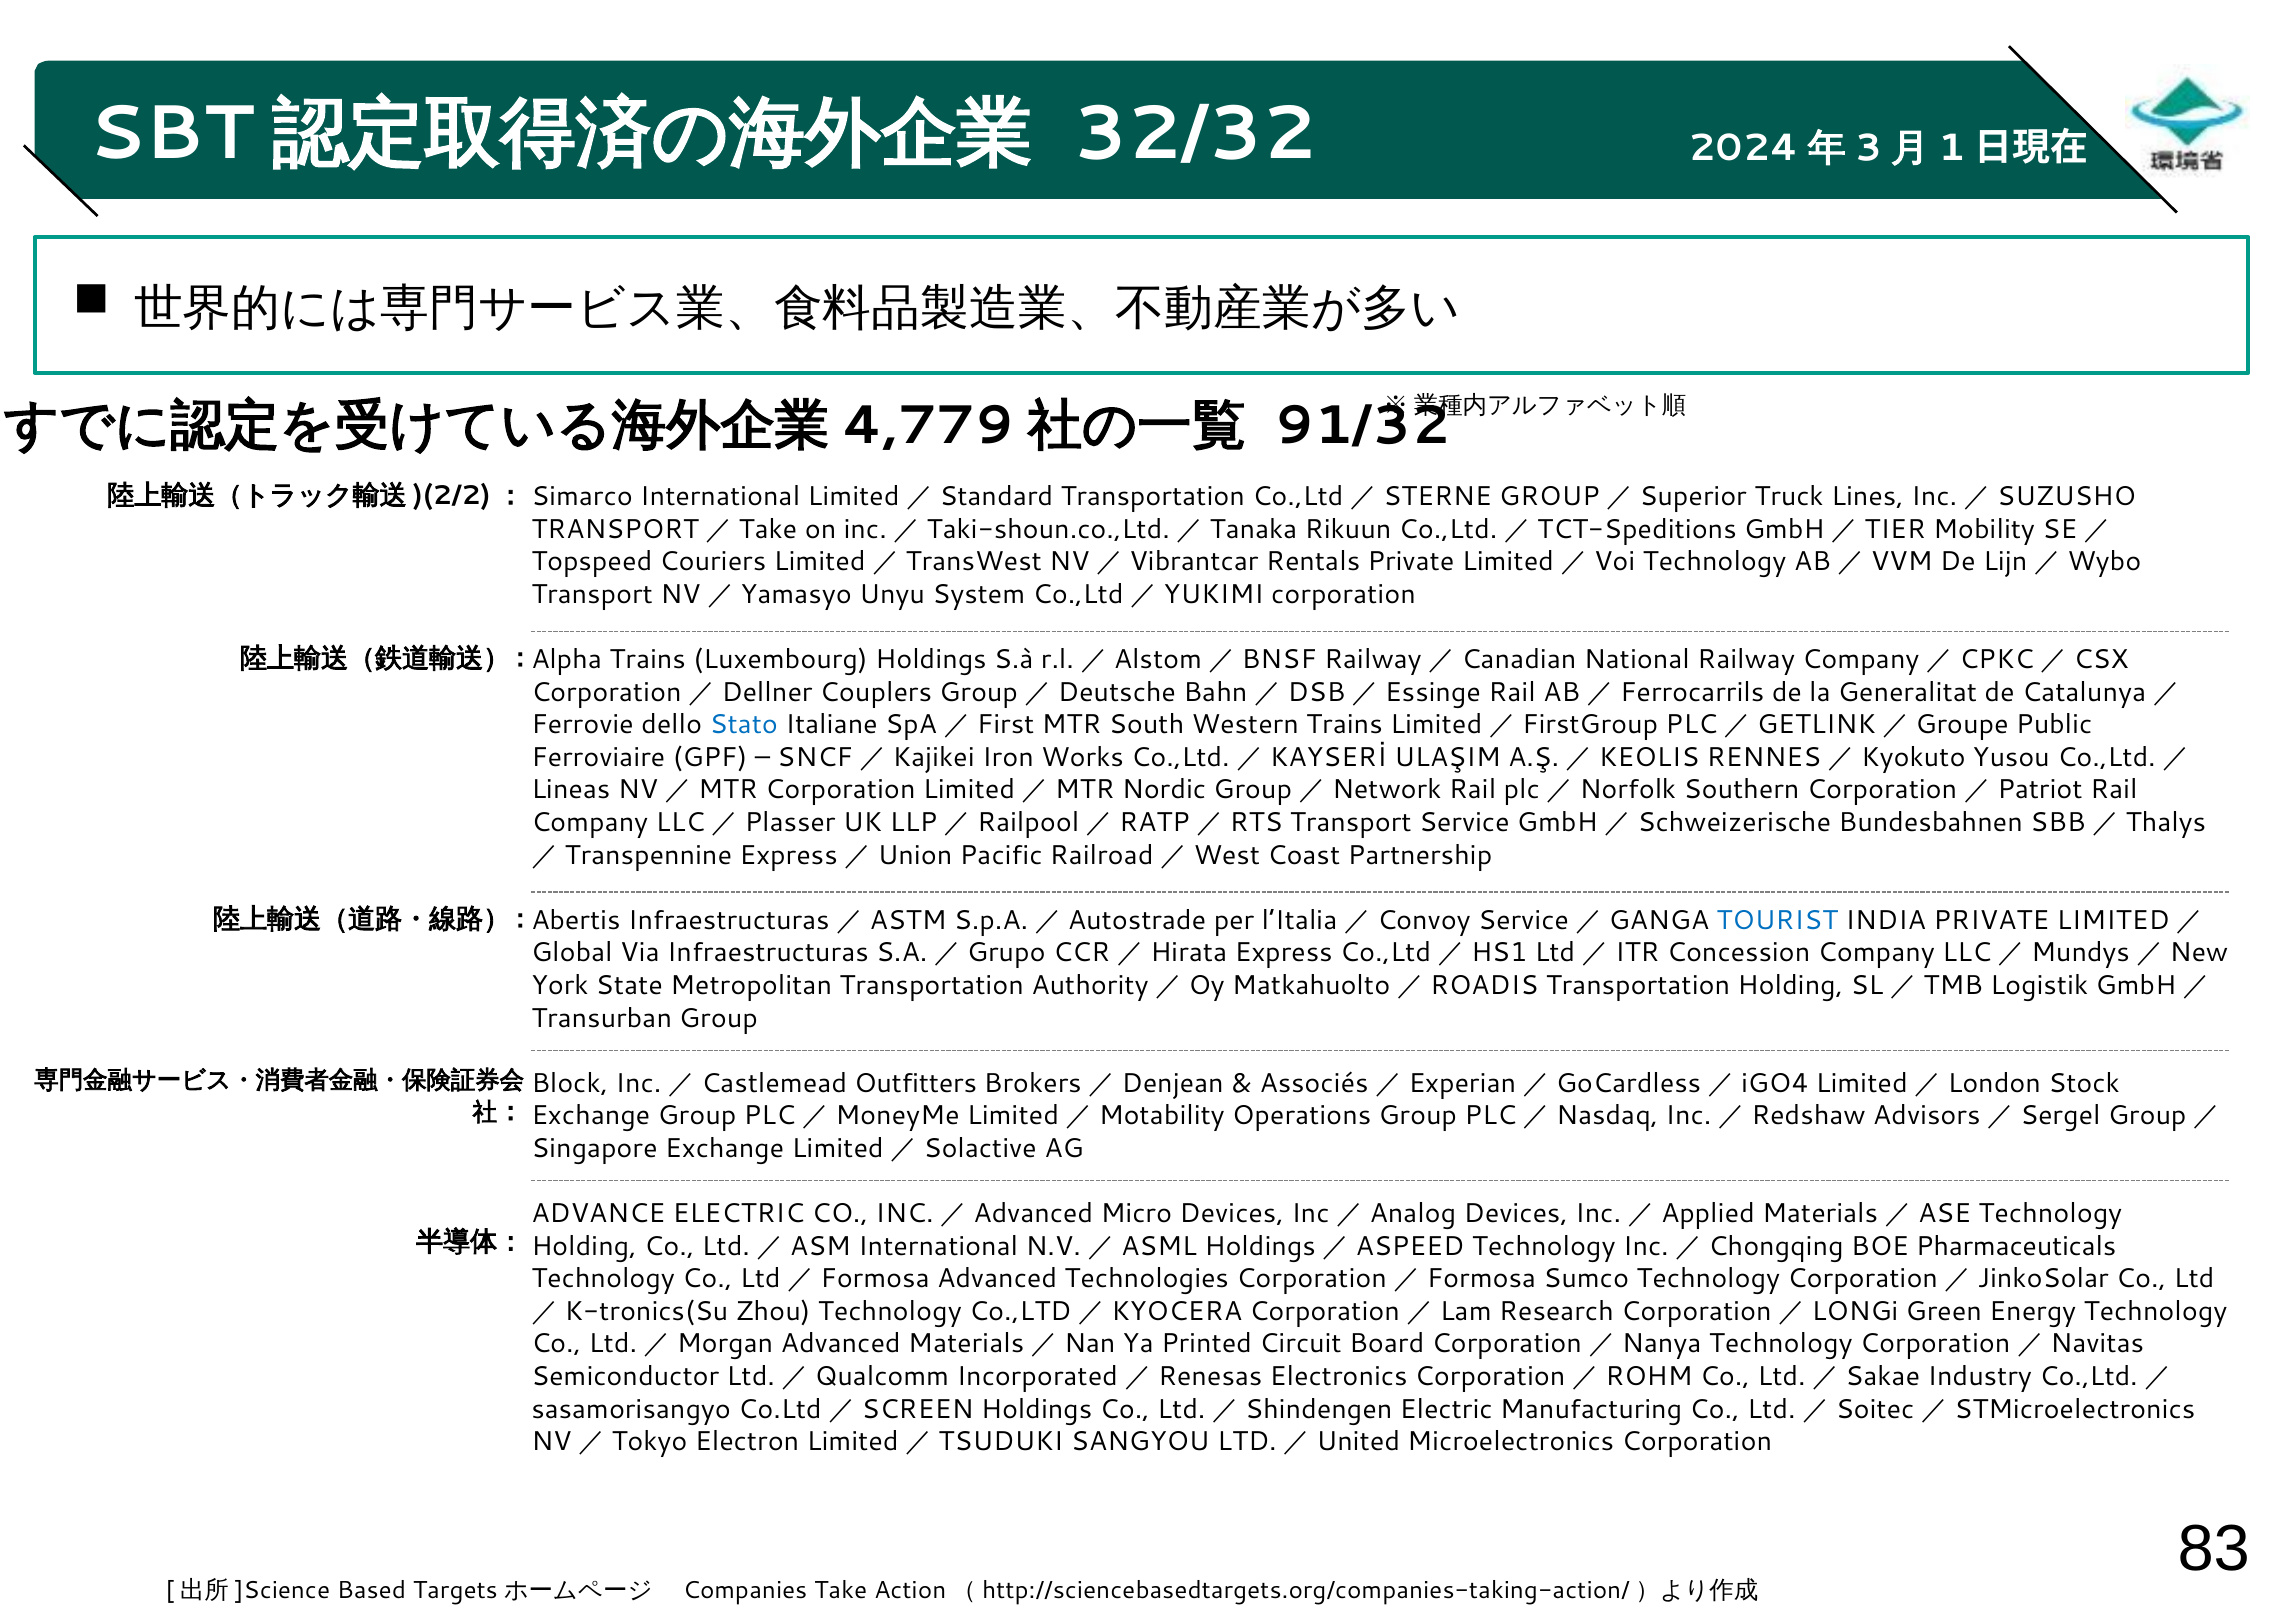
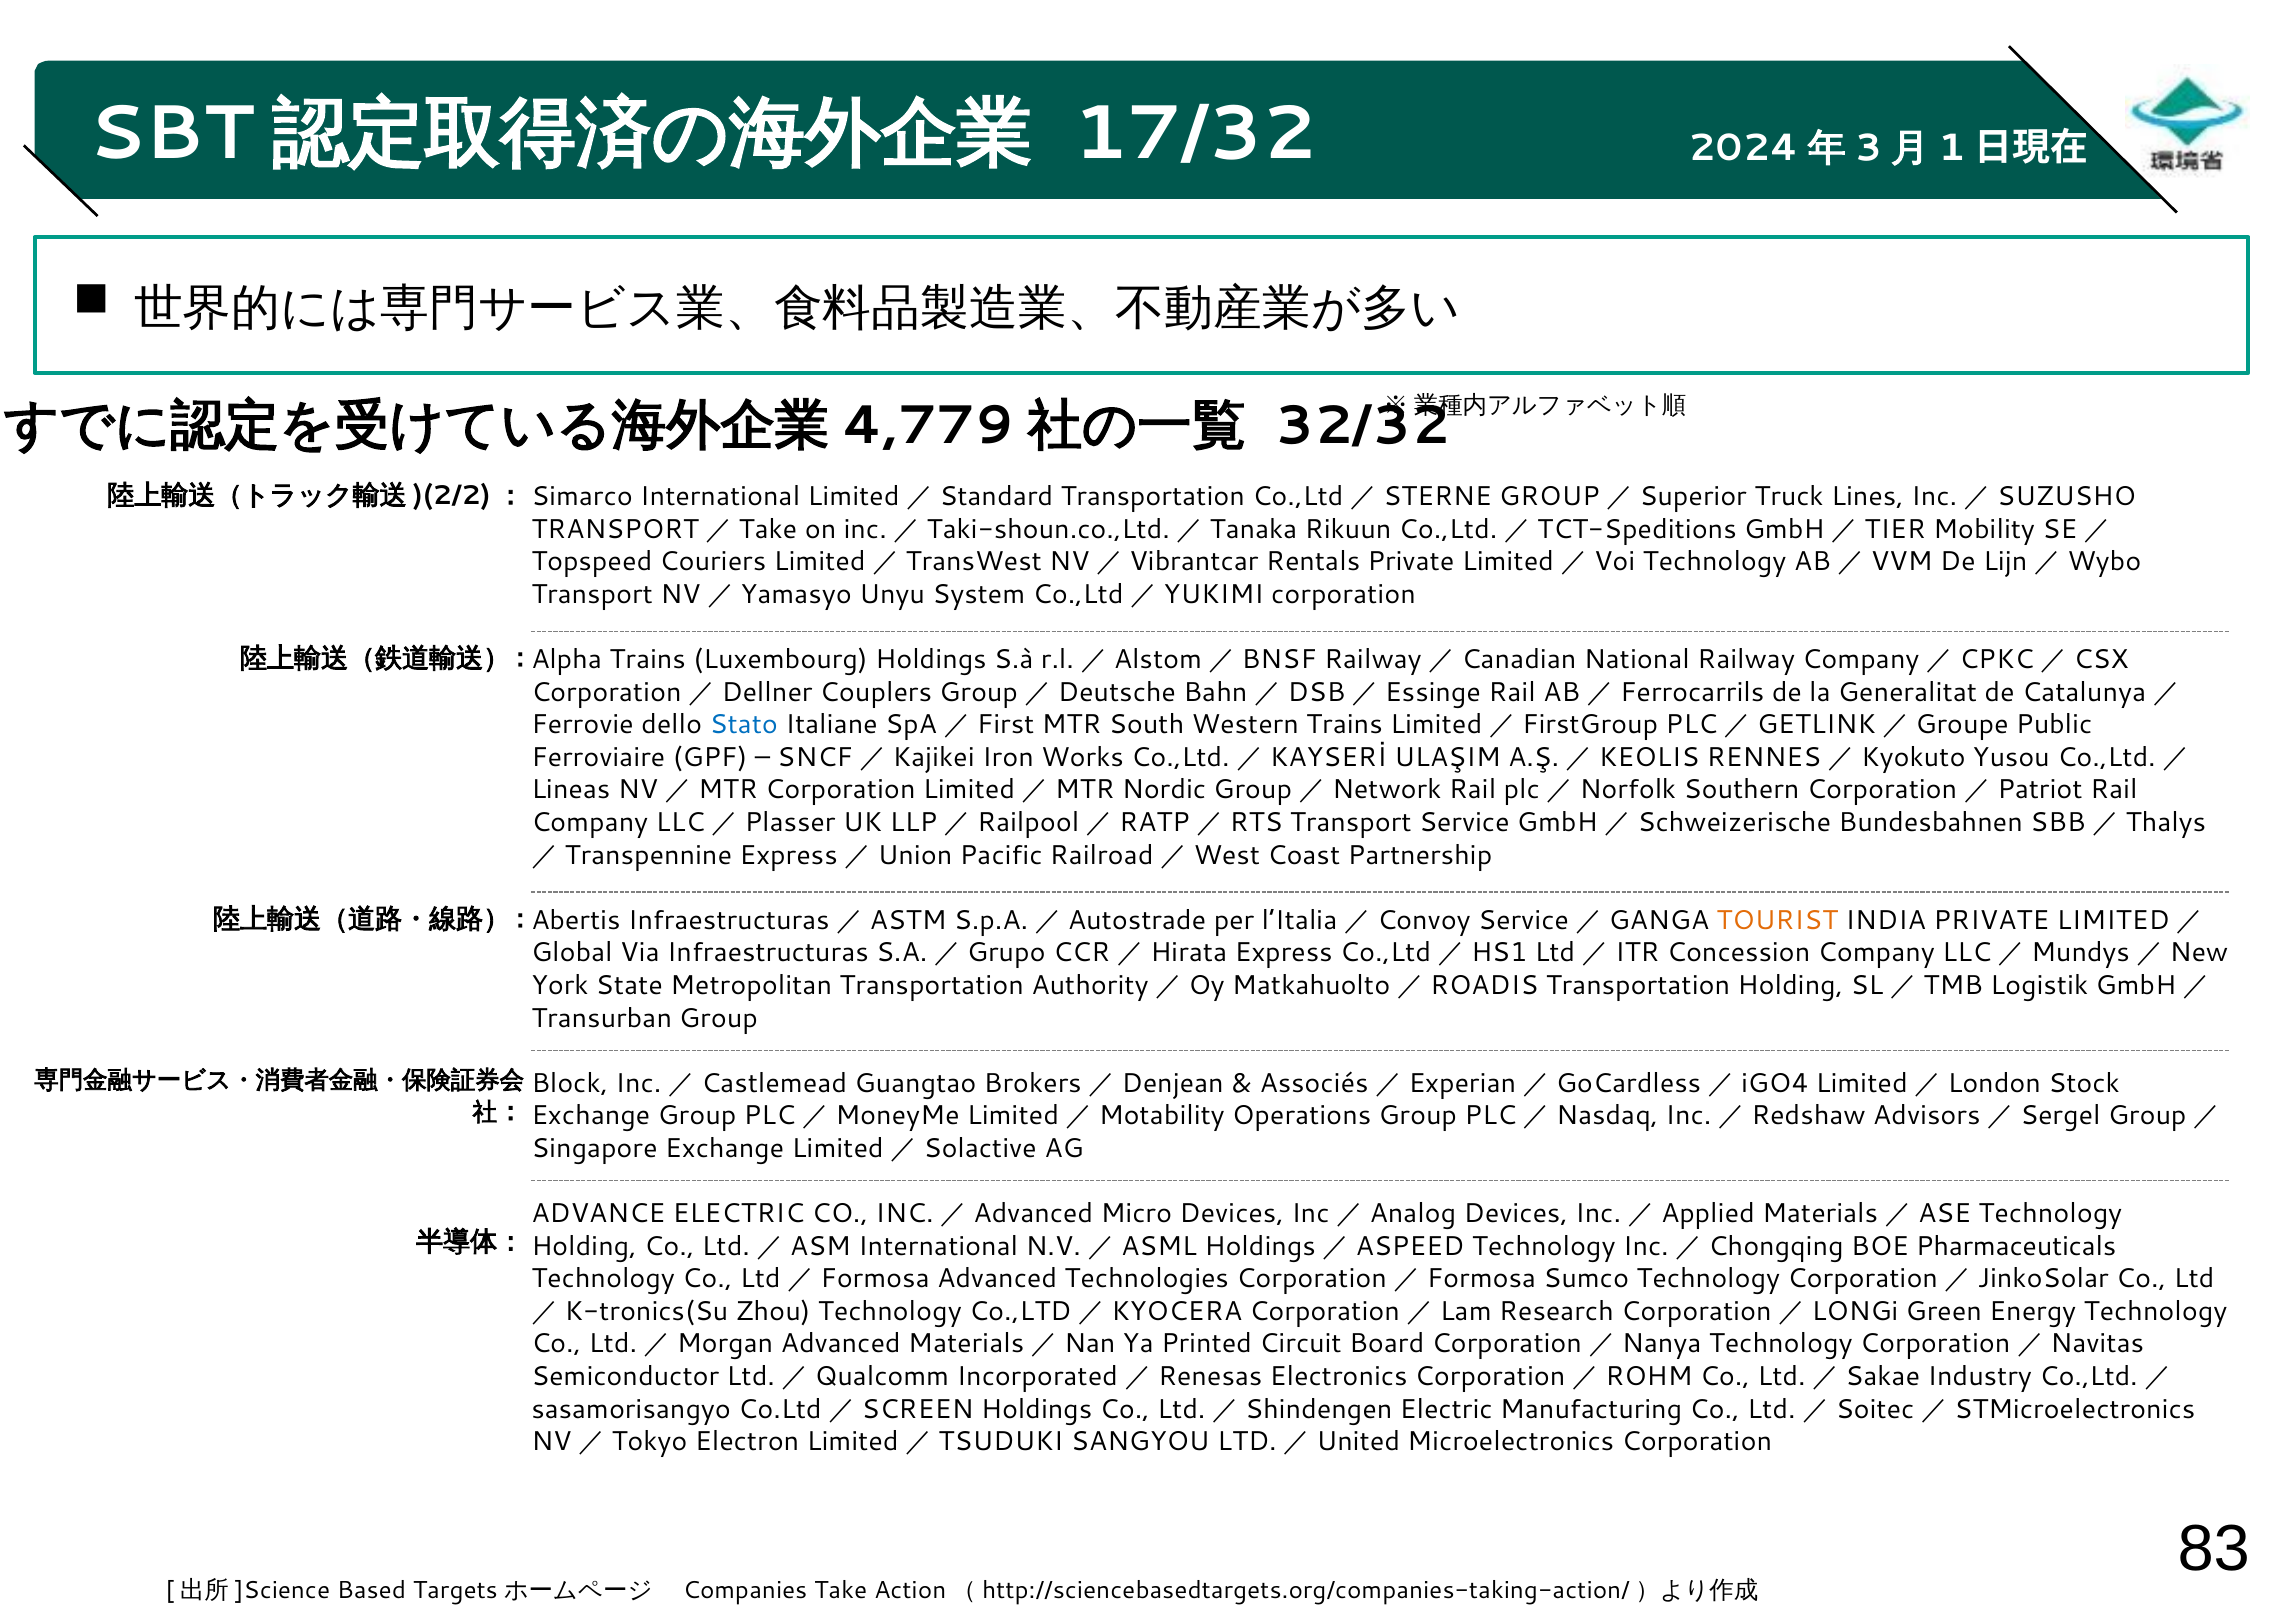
32/32: 32/32 -> 17/32
91/32: 91/32 -> 32/32
TOURIST colour: blue -> orange
Outfitters: Outfitters -> Guangtao
